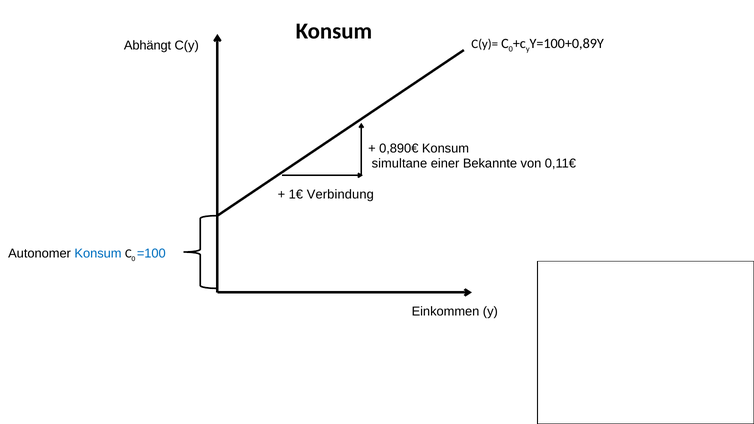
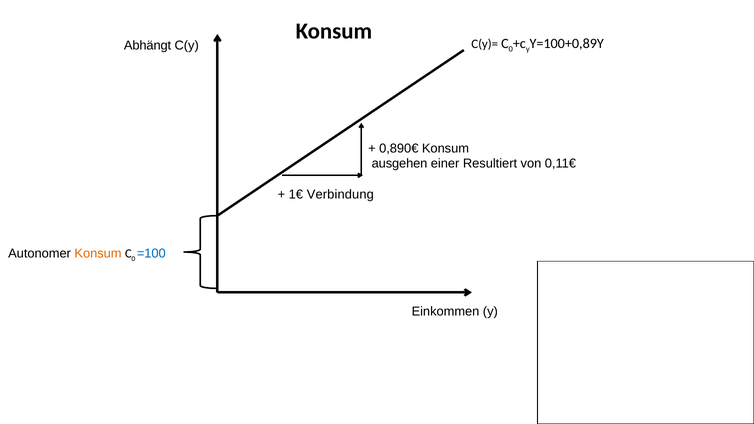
simultane: simultane -> ausgehen
Bekannte: Bekannte -> Resultiert
Konsum at (98, 254) colour: blue -> orange
